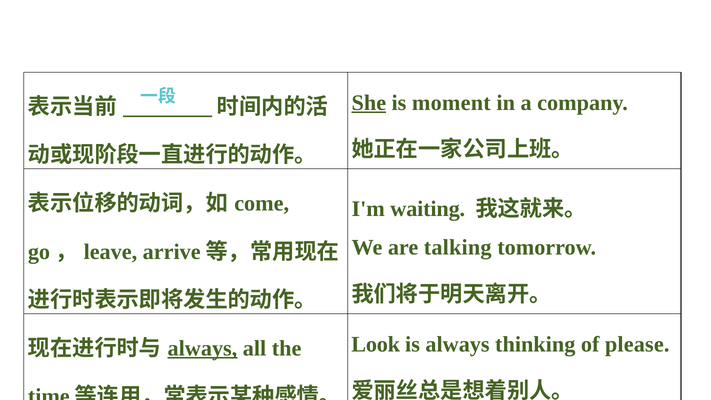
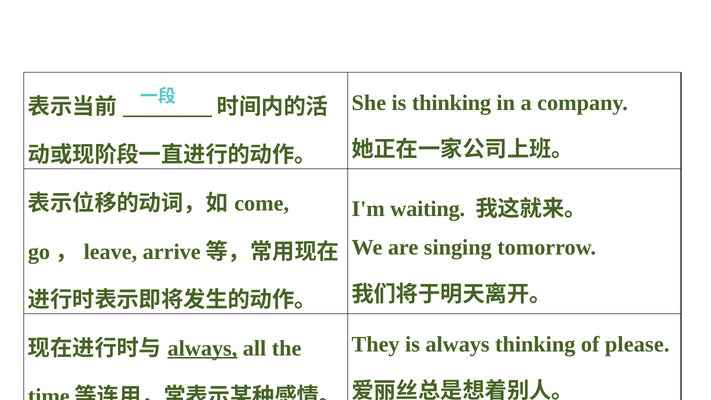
She underline: present -> none
is moment: moment -> thinking
talking: talking -> singing
Look: Look -> They
